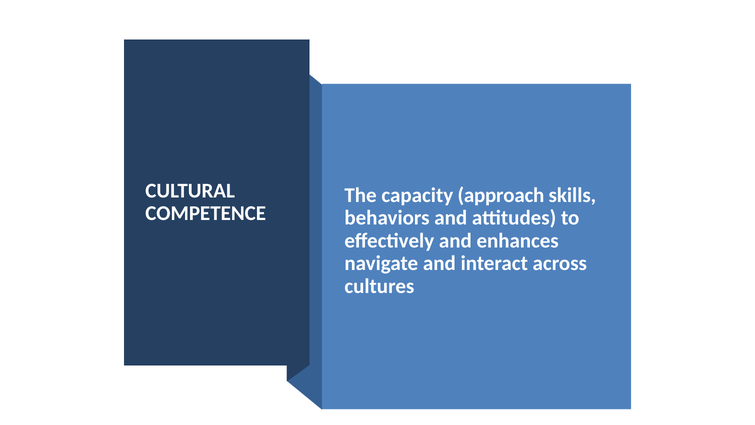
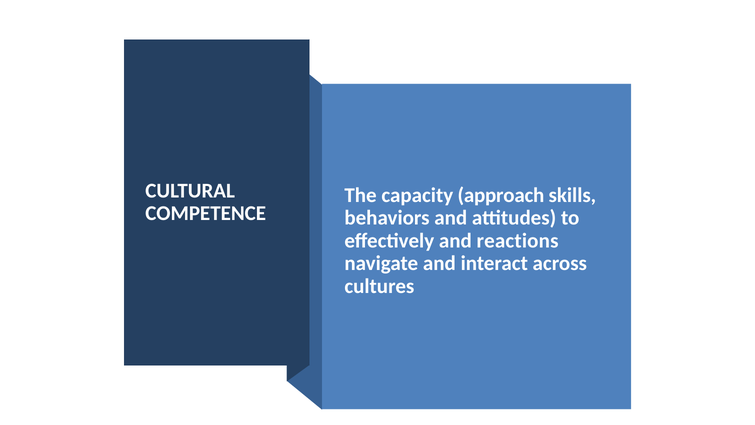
enhances: enhances -> reactions
